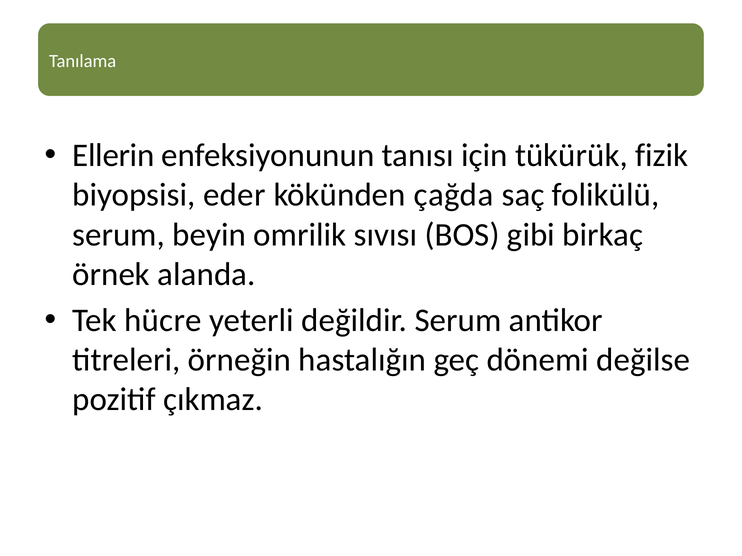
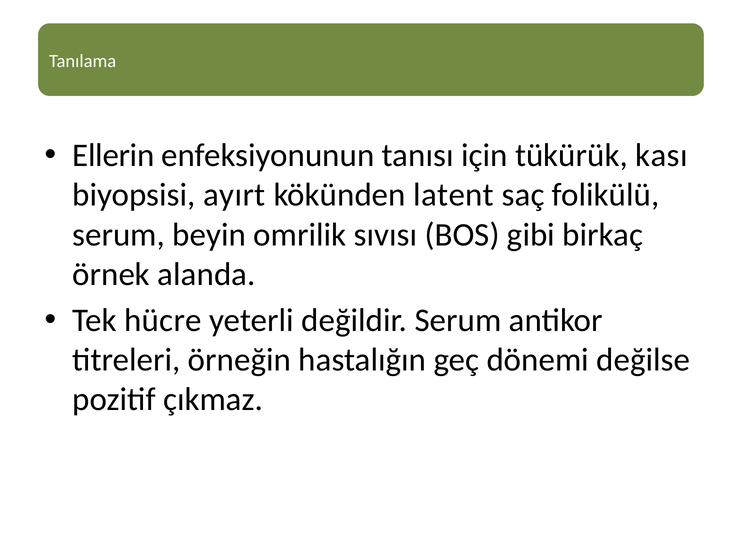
fizik: fizik -> kası
eder: eder -> ayırt
çağda: çağda -> latent
